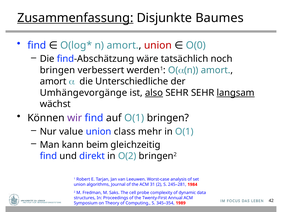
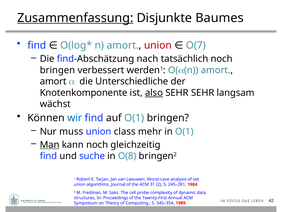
O(0: O(0 -> O(7
wäre: wäre -> nach
Umhängevorgänge: Umhängevorgänge -> Knotenkomponente
langsam underline: present -> none
wir colour: purple -> blue
value: value -> muss
Man underline: none -> present
kann beim: beim -> noch
direkt: direkt -> suche
O(2: O(2 -> O(8
